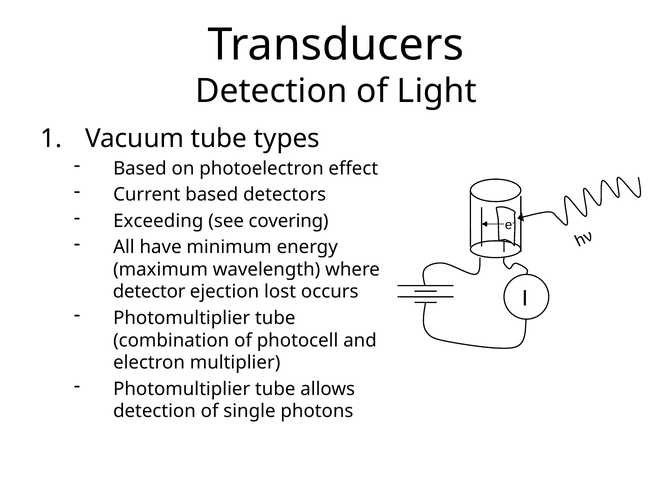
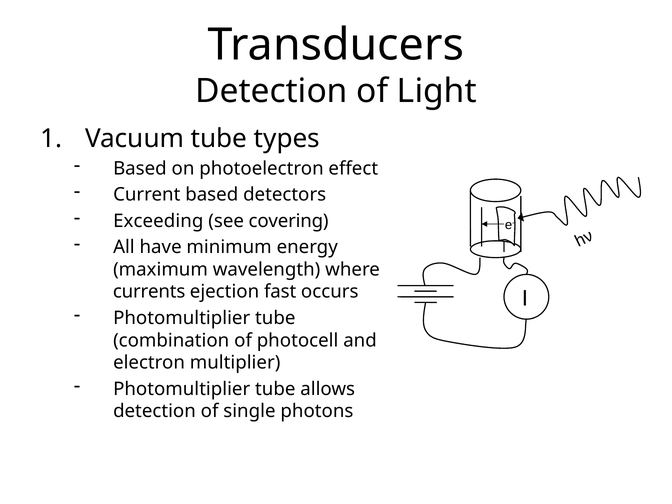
detector: detector -> currents
lost: lost -> fast
